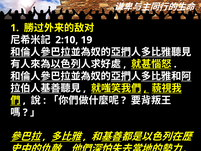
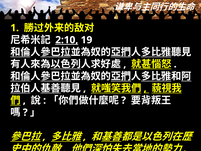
2:10 underline: none -> present
